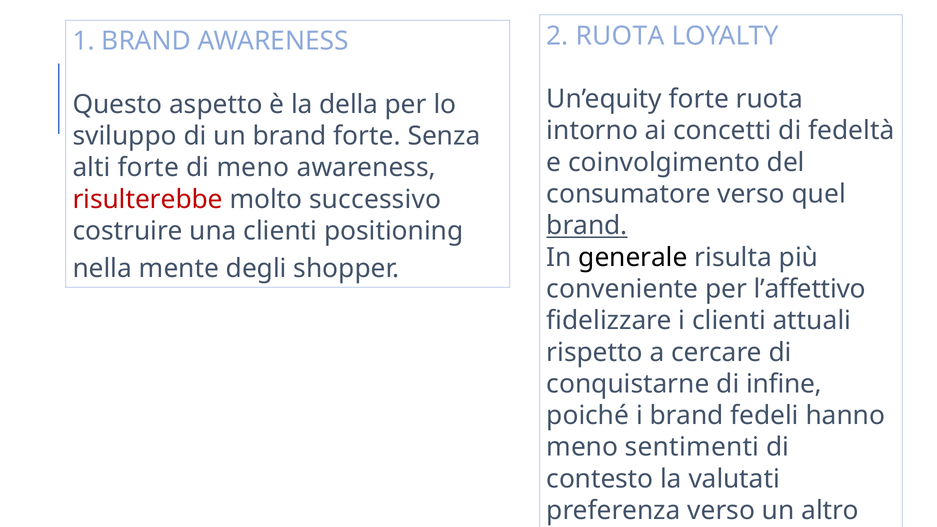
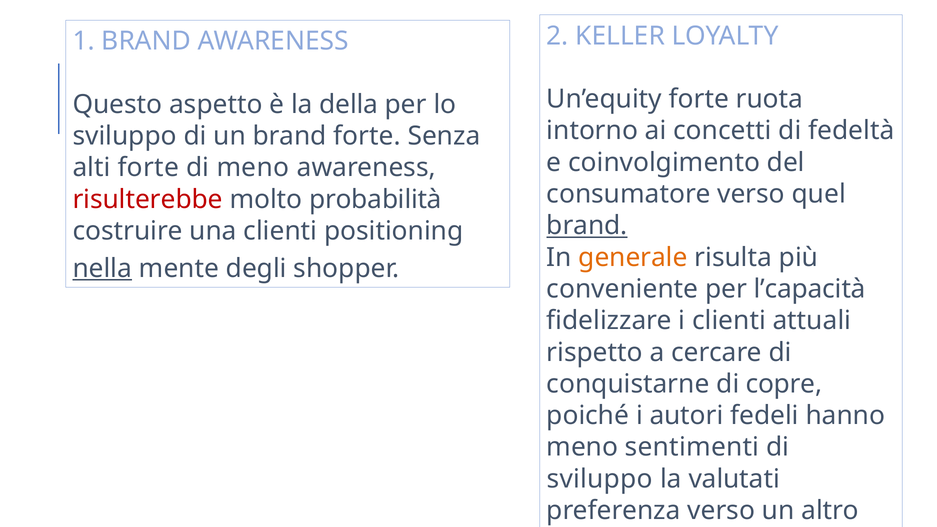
2 RUOTA: RUOTA -> KELLER
successivo: successivo -> probabilità
generale colour: black -> orange
nella underline: none -> present
l’affettivo: l’affettivo -> l’capacità
infine: infine -> copre
i brand: brand -> autori
contesto at (600, 479): contesto -> sviluppo
